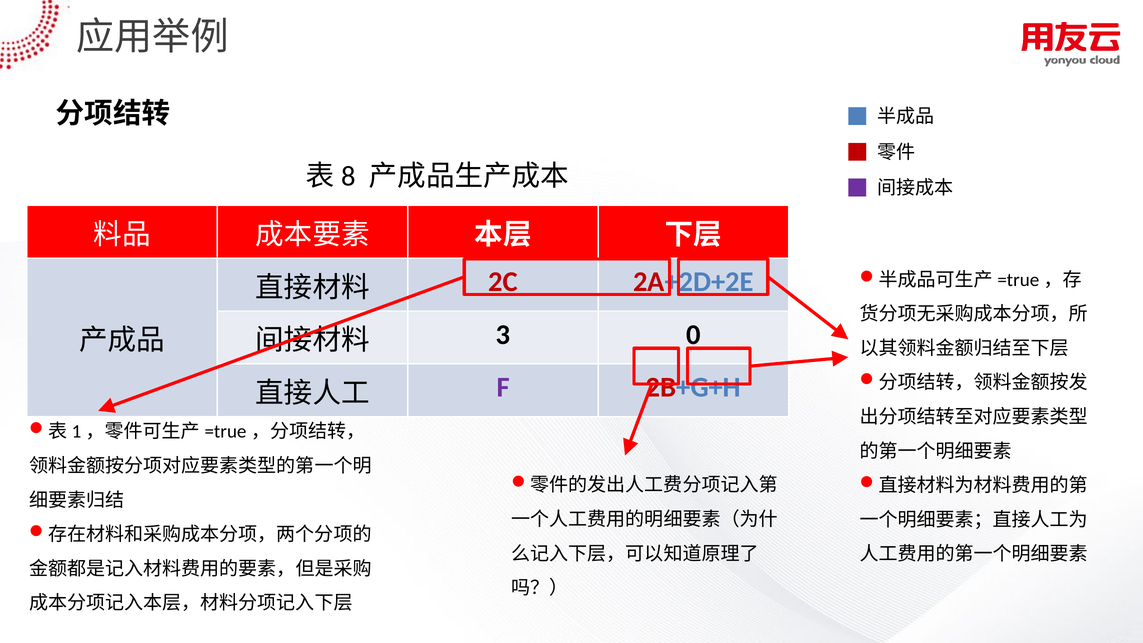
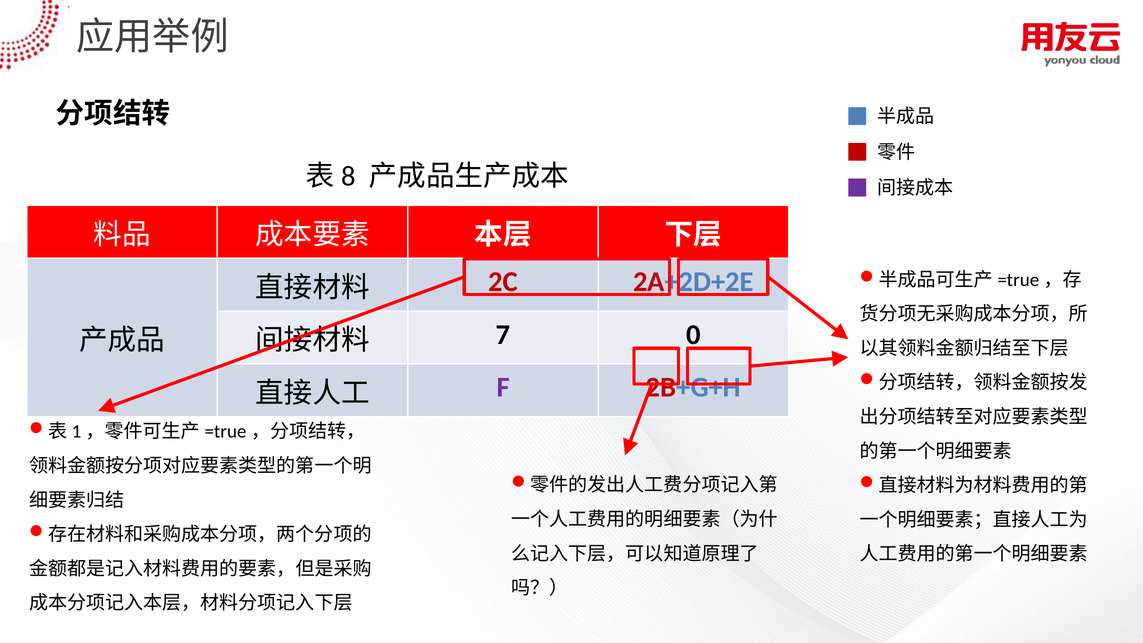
3: 3 -> 7
